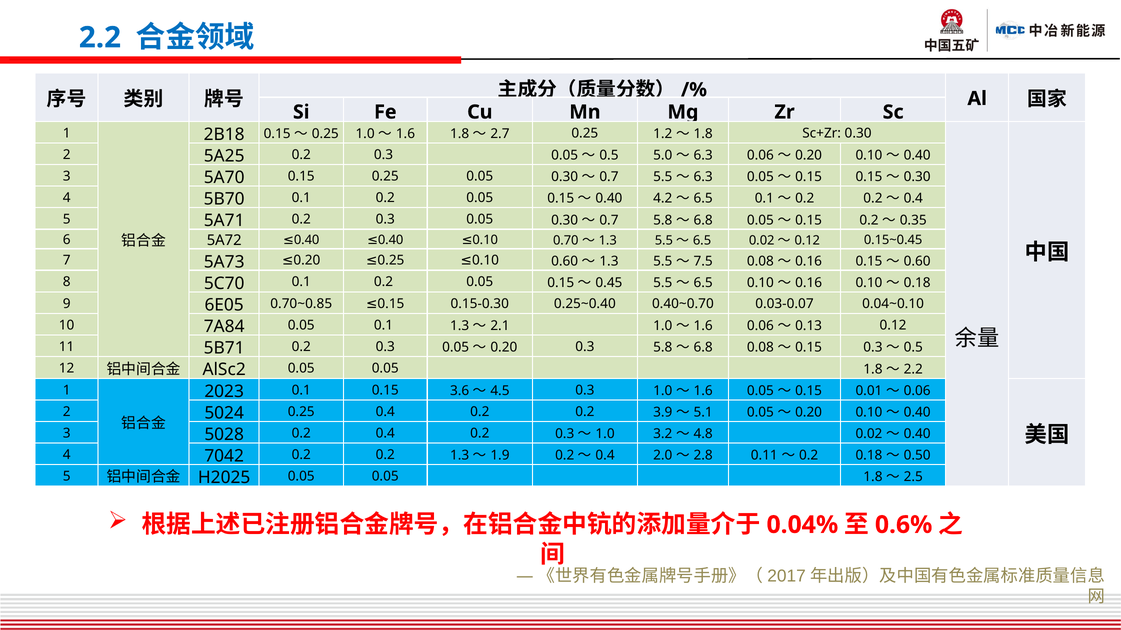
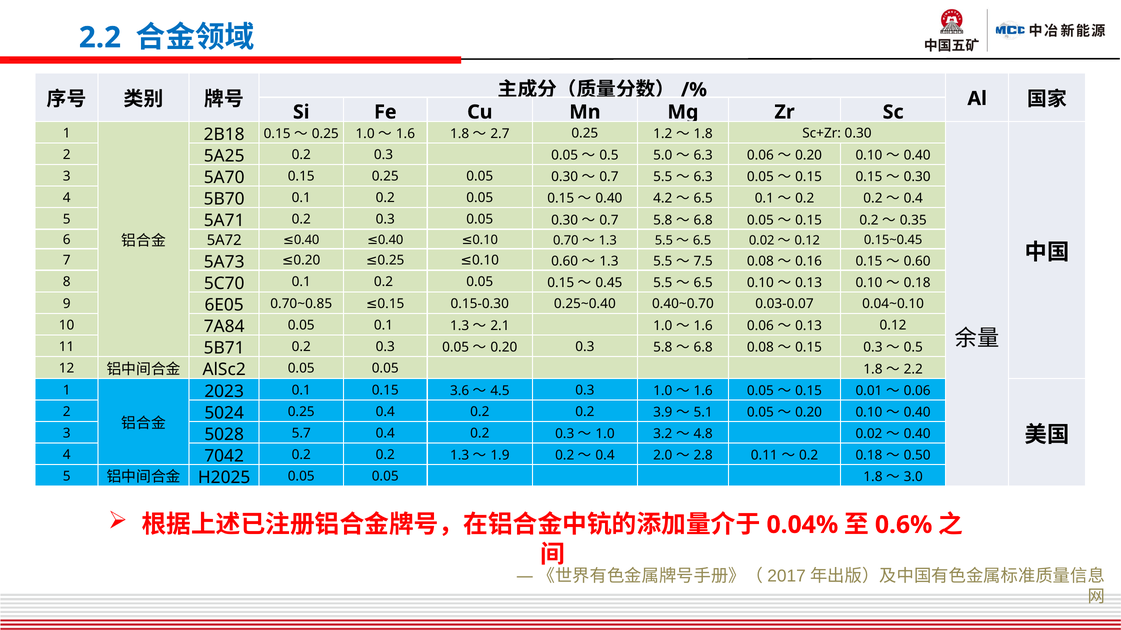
0.16 at (809, 283): 0.16 -> 0.13
0.2 at (301, 433): 0.2 -> 5.7
2.5: 2.5 -> 3.0
